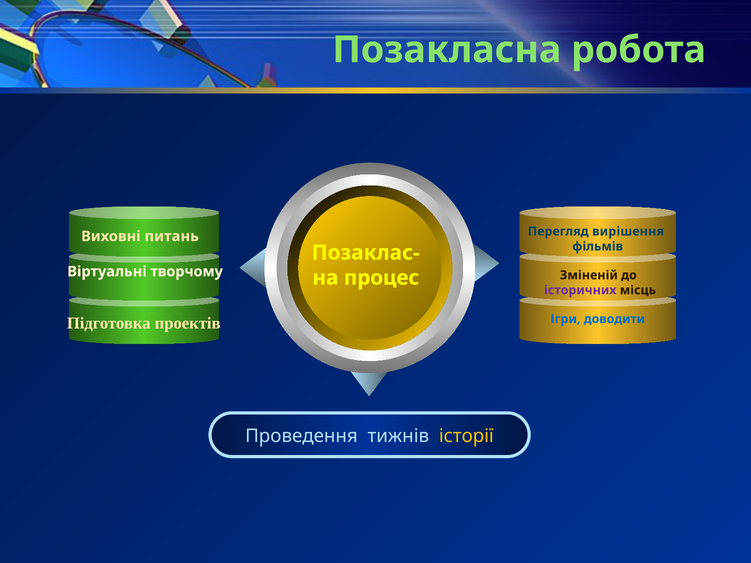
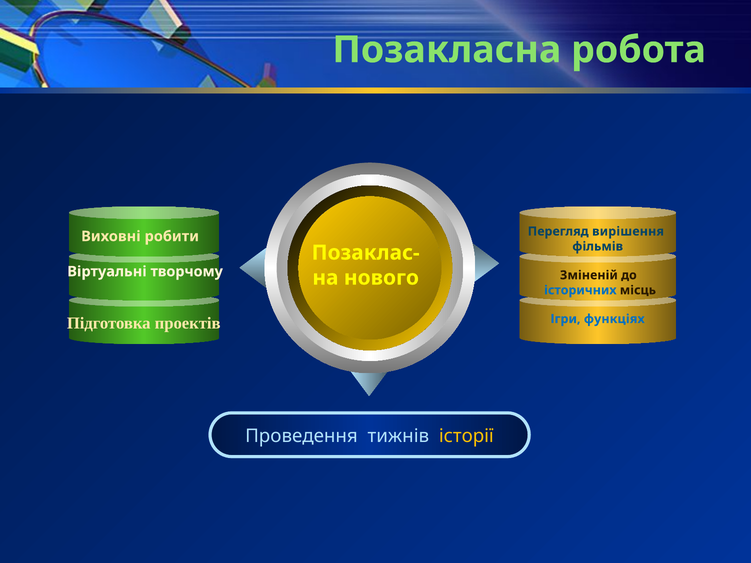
питань: питань -> робити
процес: процес -> нового
історичних colour: purple -> blue
доводити: доводити -> функціях
